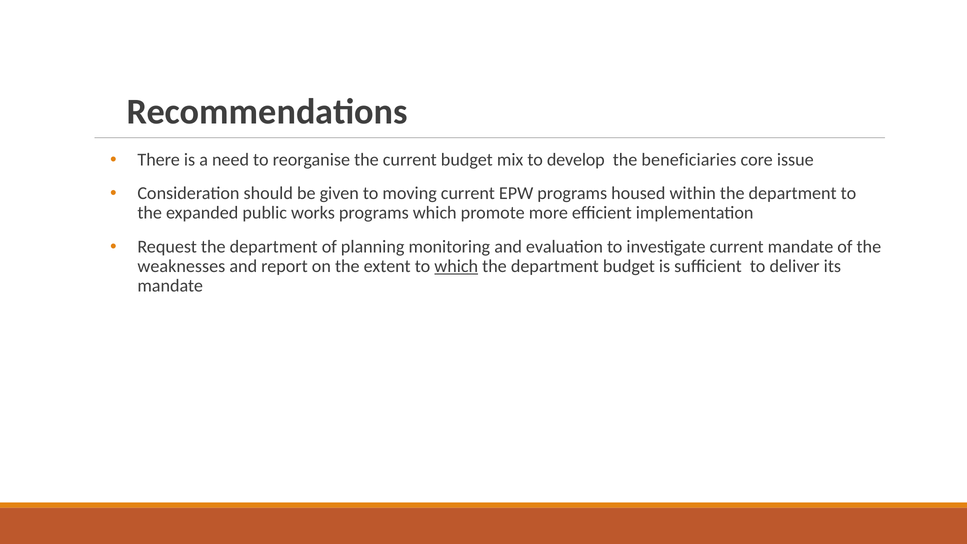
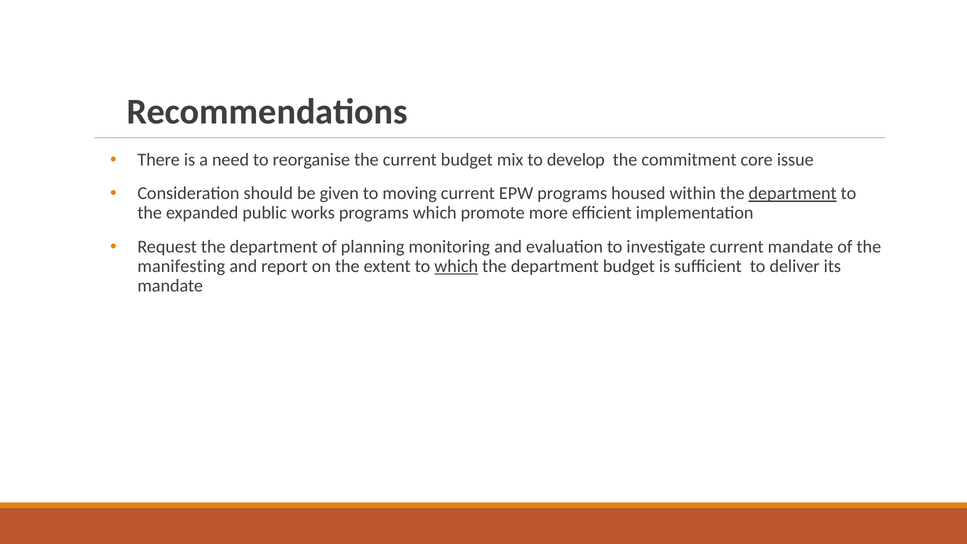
beneficiaries: beneficiaries -> commitment
department at (793, 193) underline: none -> present
weaknesses: weaknesses -> manifesting
